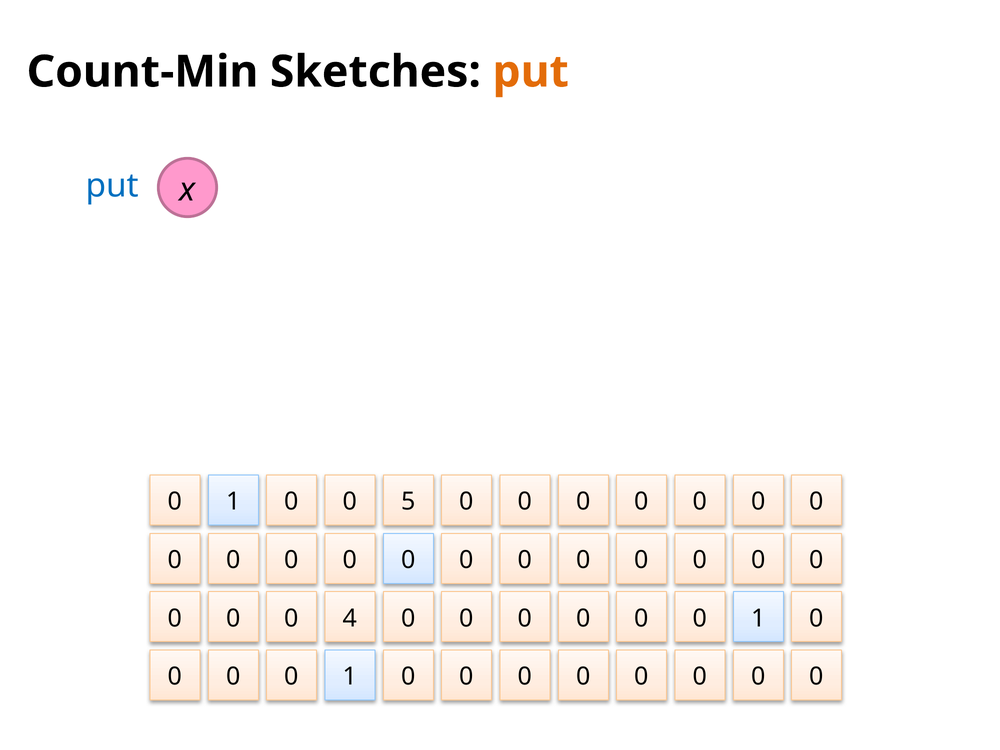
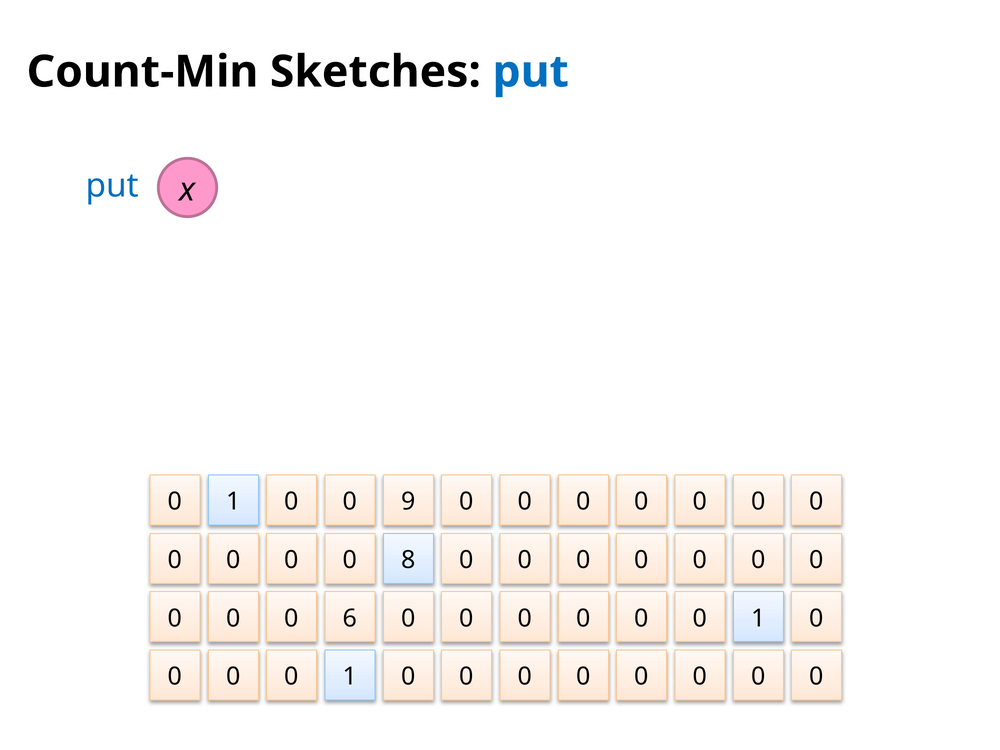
put at (531, 72) colour: orange -> blue
5: 5 -> 9
0 at (408, 560): 0 -> 8
4: 4 -> 6
